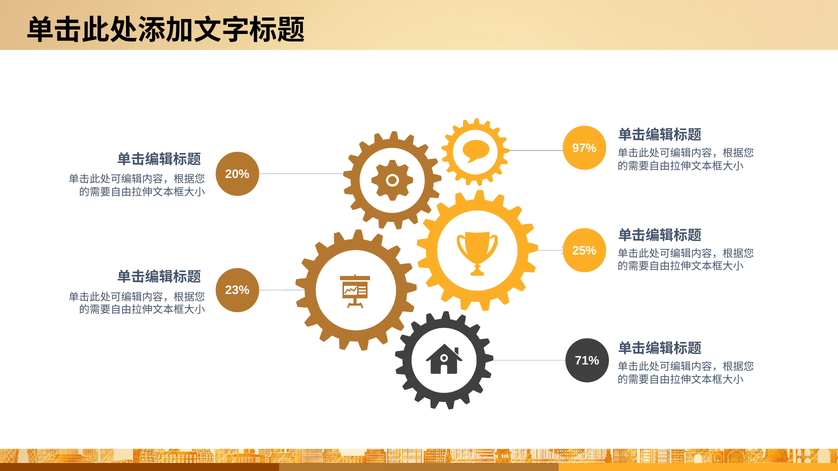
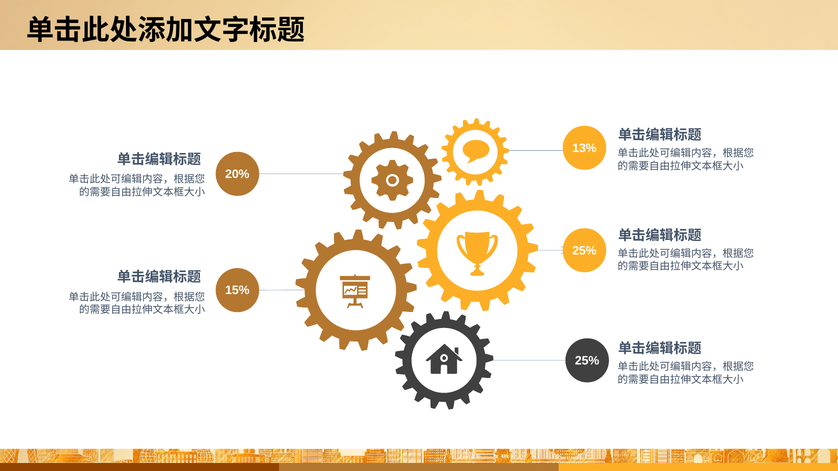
97%: 97% -> 13%
23%: 23% -> 15%
71% at (587, 361): 71% -> 25%
